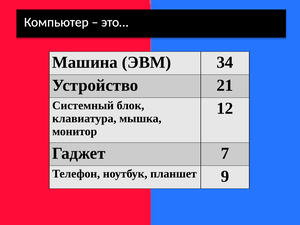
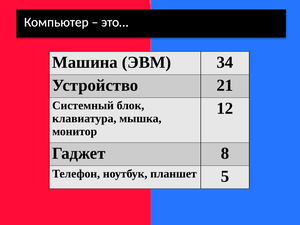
7: 7 -> 8
9: 9 -> 5
